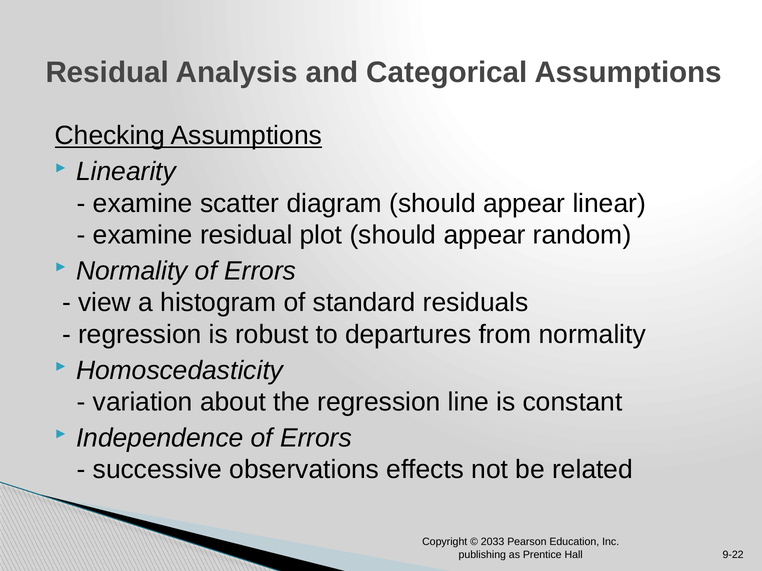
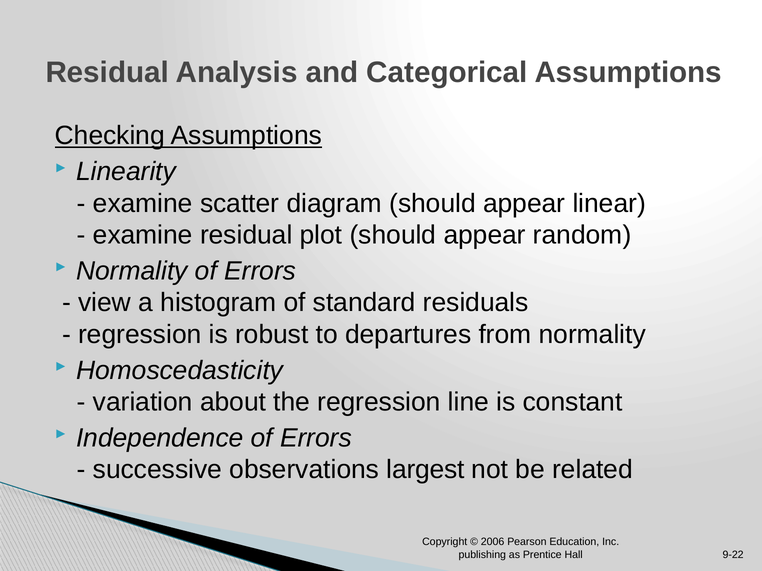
effects: effects -> largest
2033: 2033 -> 2006
